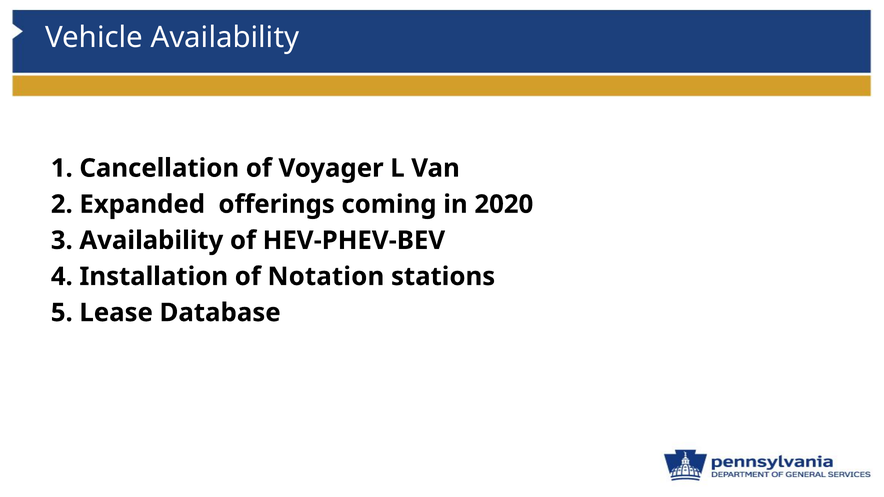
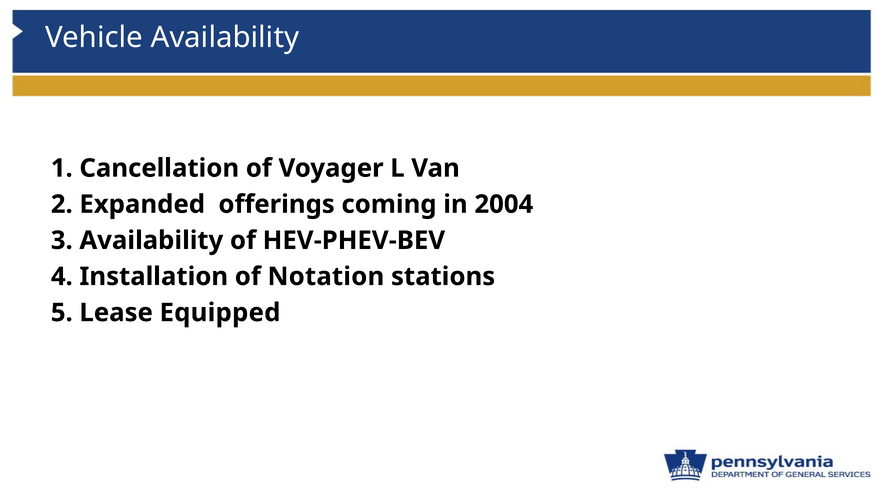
2020: 2020 -> 2004
Database: Database -> Equipped
